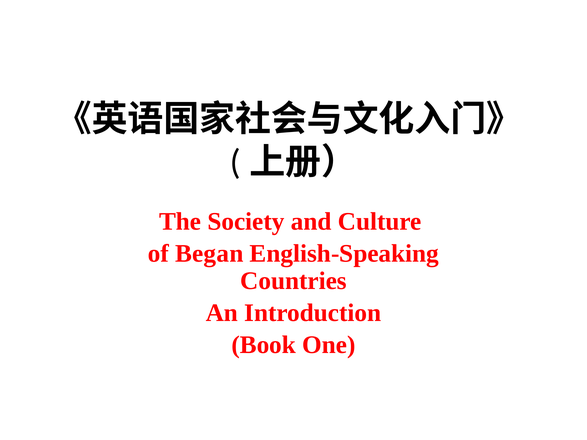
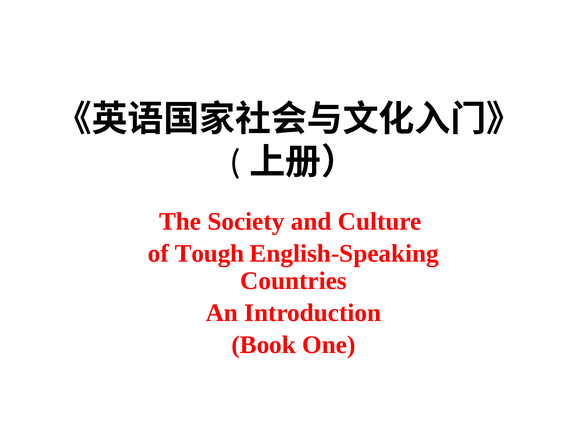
Began: Began -> Tough
